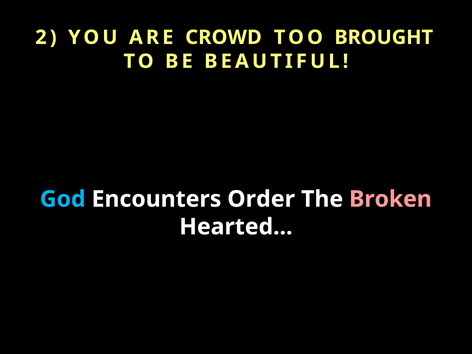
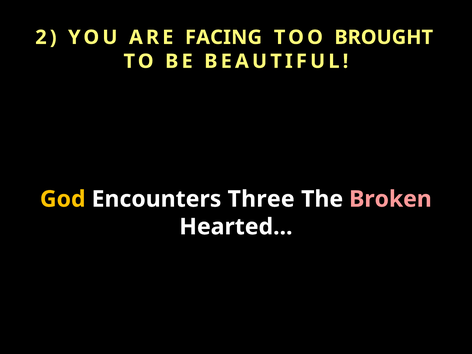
CROWD: CROWD -> FACING
God colour: light blue -> yellow
Order: Order -> Three
